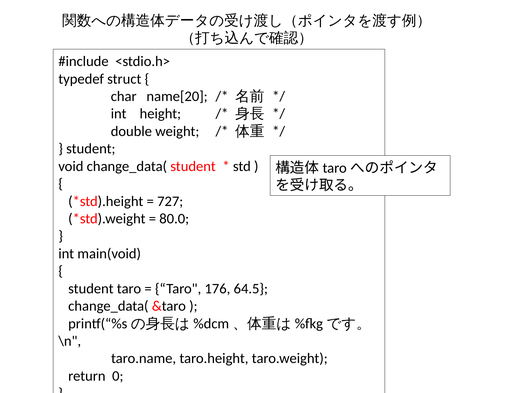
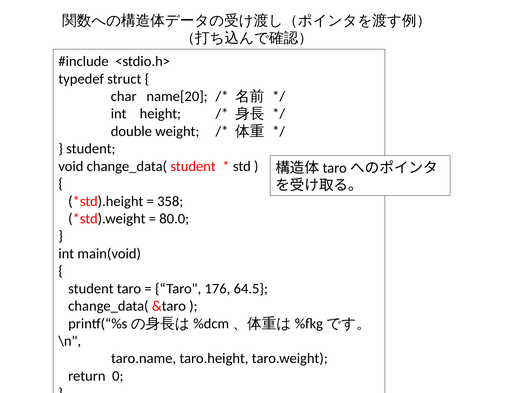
727: 727 -> 358
